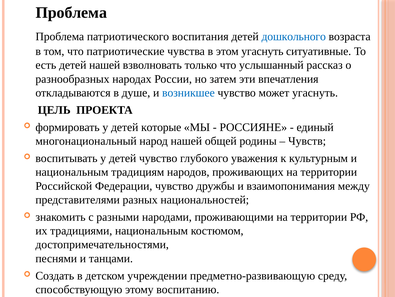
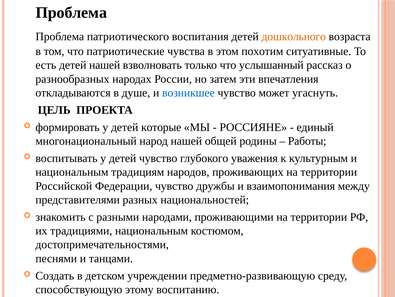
дошкольного colour: blue -> orange
этом угаснуть: угаснуть -> похотим
Чувств: Чувств -> Работы
